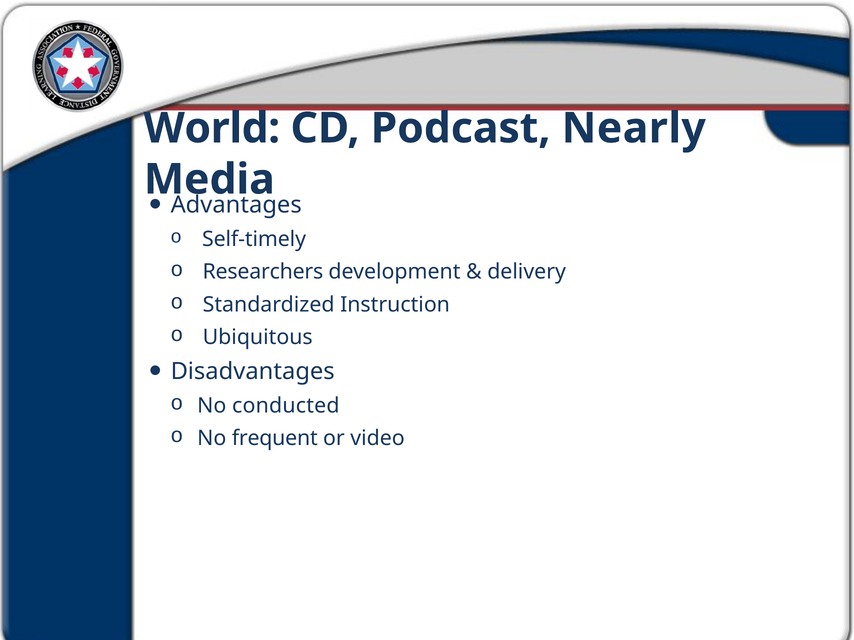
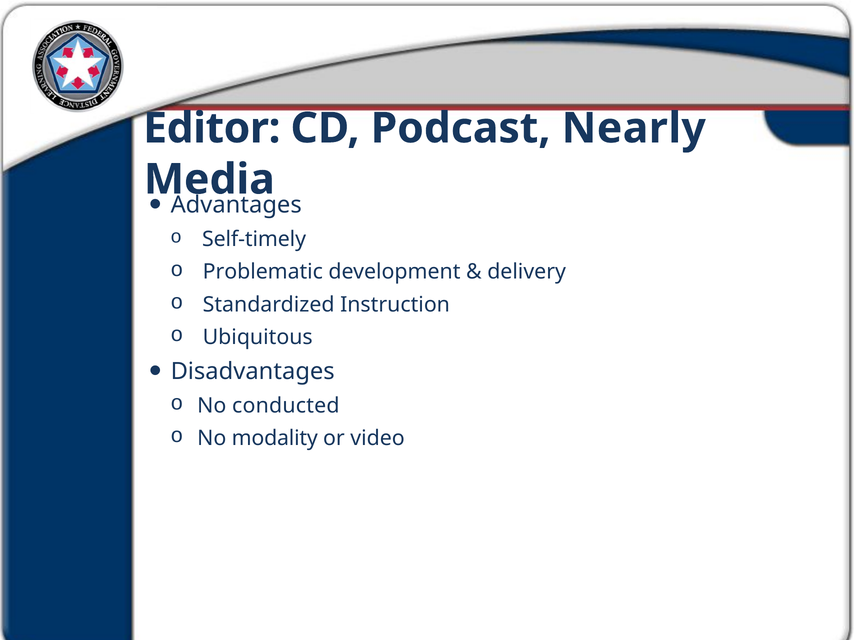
World: World -> Editor
Researchers: Researchers -> Problematic
frequent: frequent -> modality
